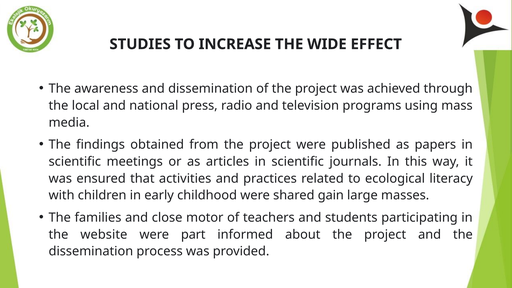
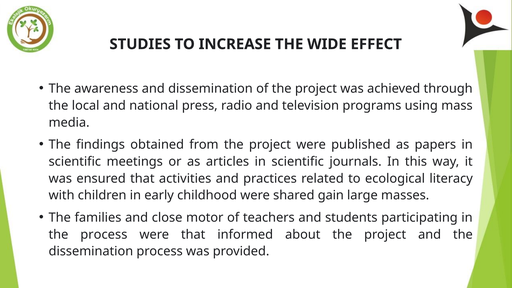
the website: website -> process
were part: part -> that
